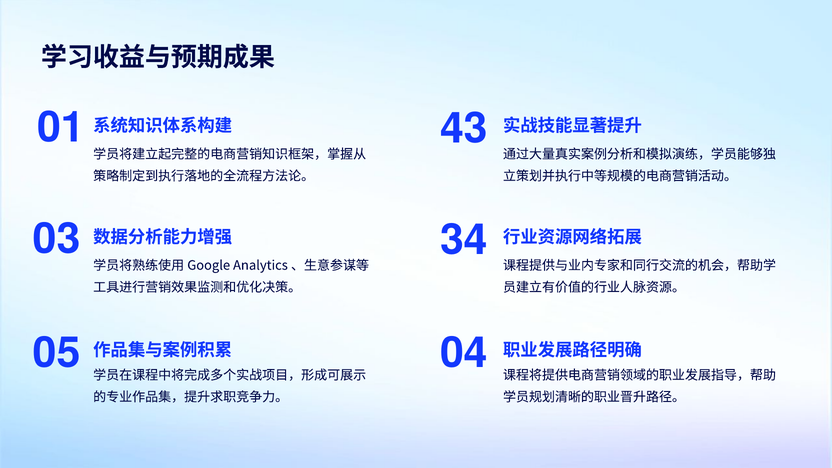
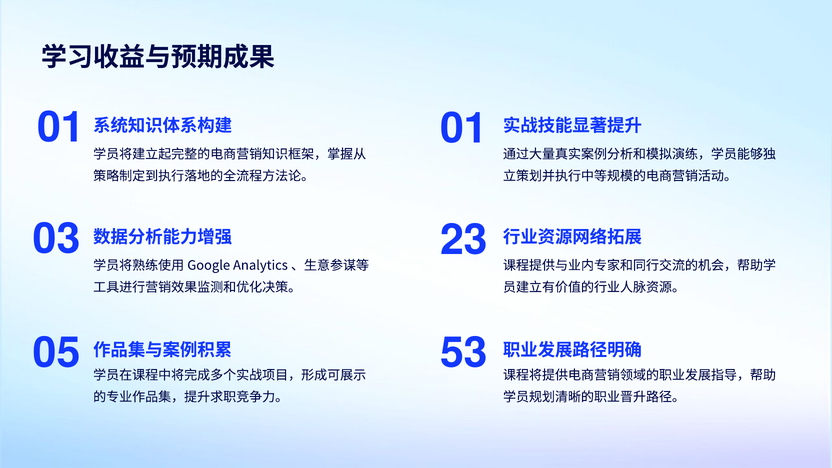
01 43: 43 -> 01
34: 34 -> 23
04: 04 -> 53
